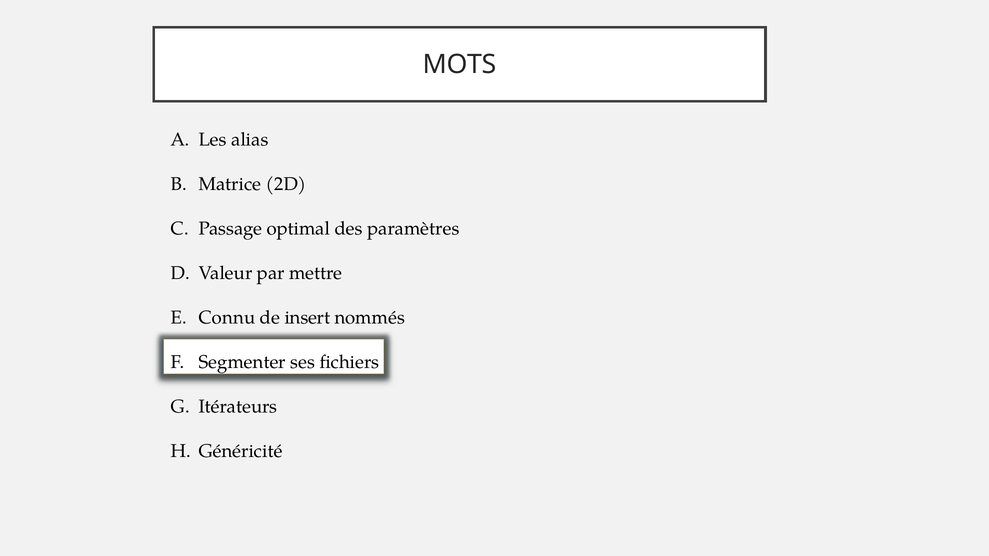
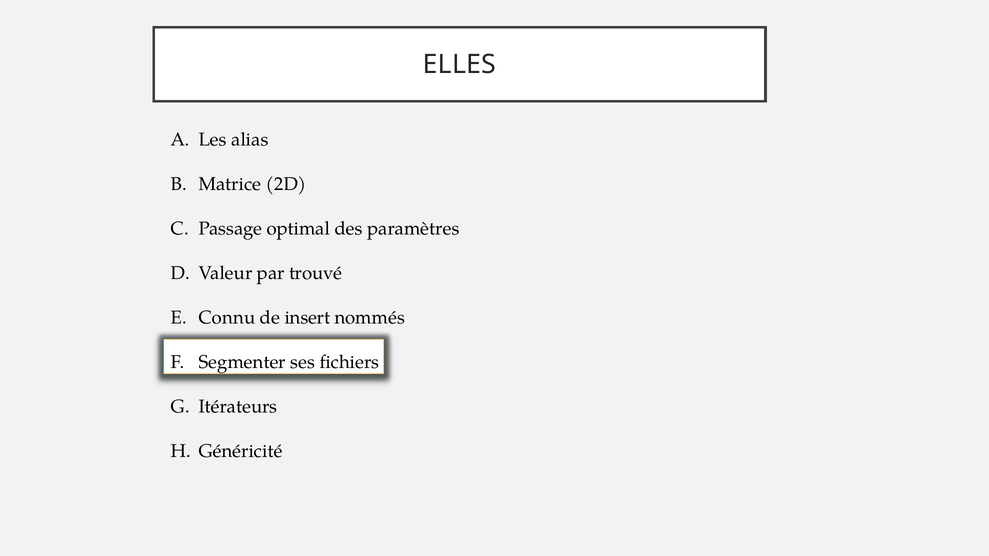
MOTS: MOTS -> ELLES
mettre: mettre -> trouvé
